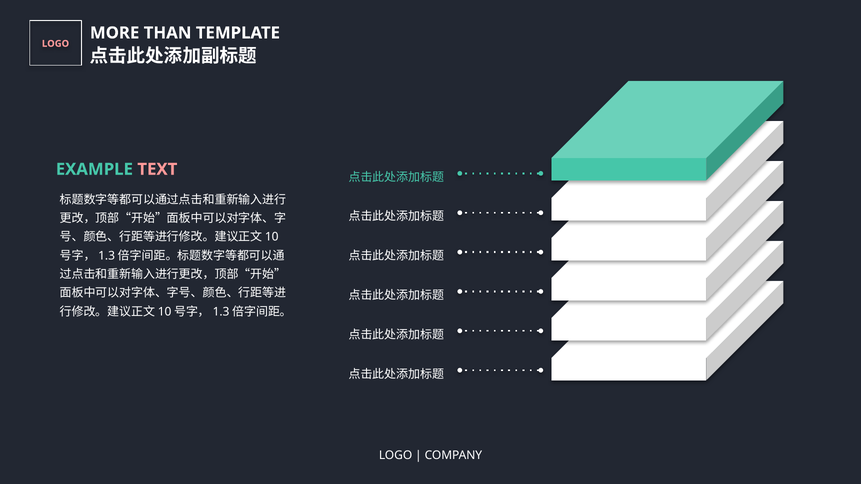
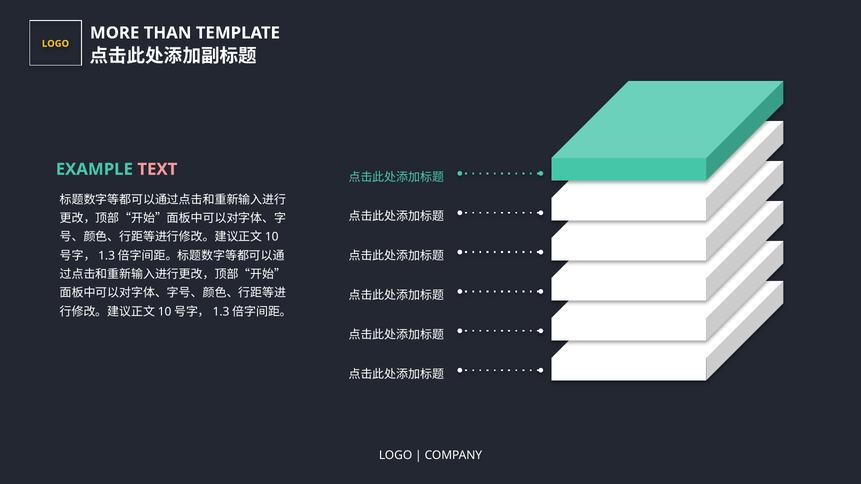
LOGO at (56, 44) colour: pink -> yellow
